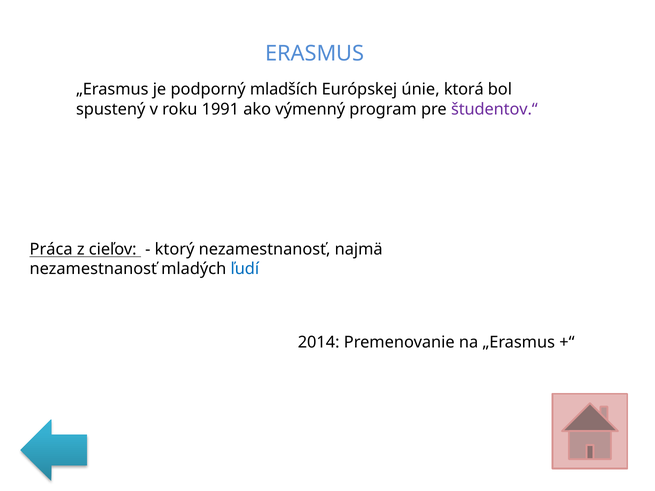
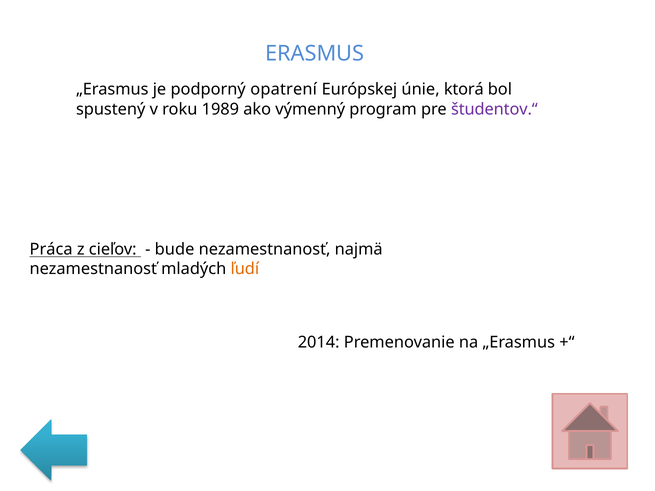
mladších: mladších -> opatrení
1991: 1991 -> 1989
ktorý: ktorý -> bude
ľudí colour: blue -> orange
